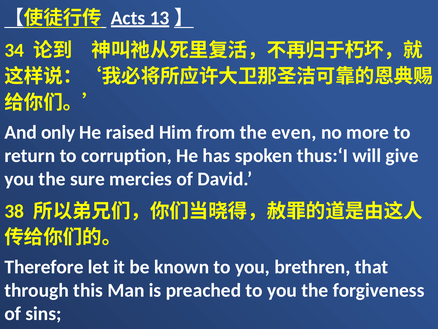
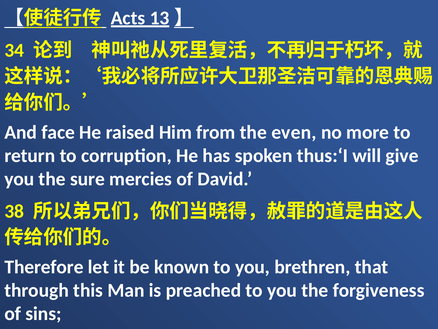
only: only -> face
